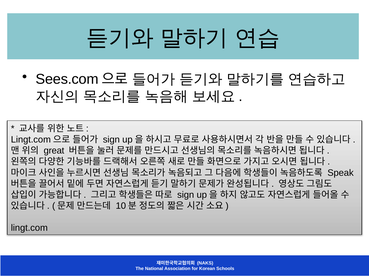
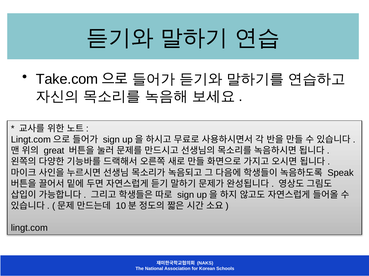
Sees.com: Sees.com -> Take.com
